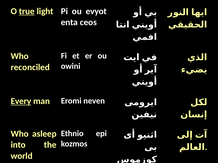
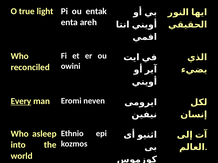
true underline: present -> none
evyot: evyot -> entak
ceos: ceos -> areh
